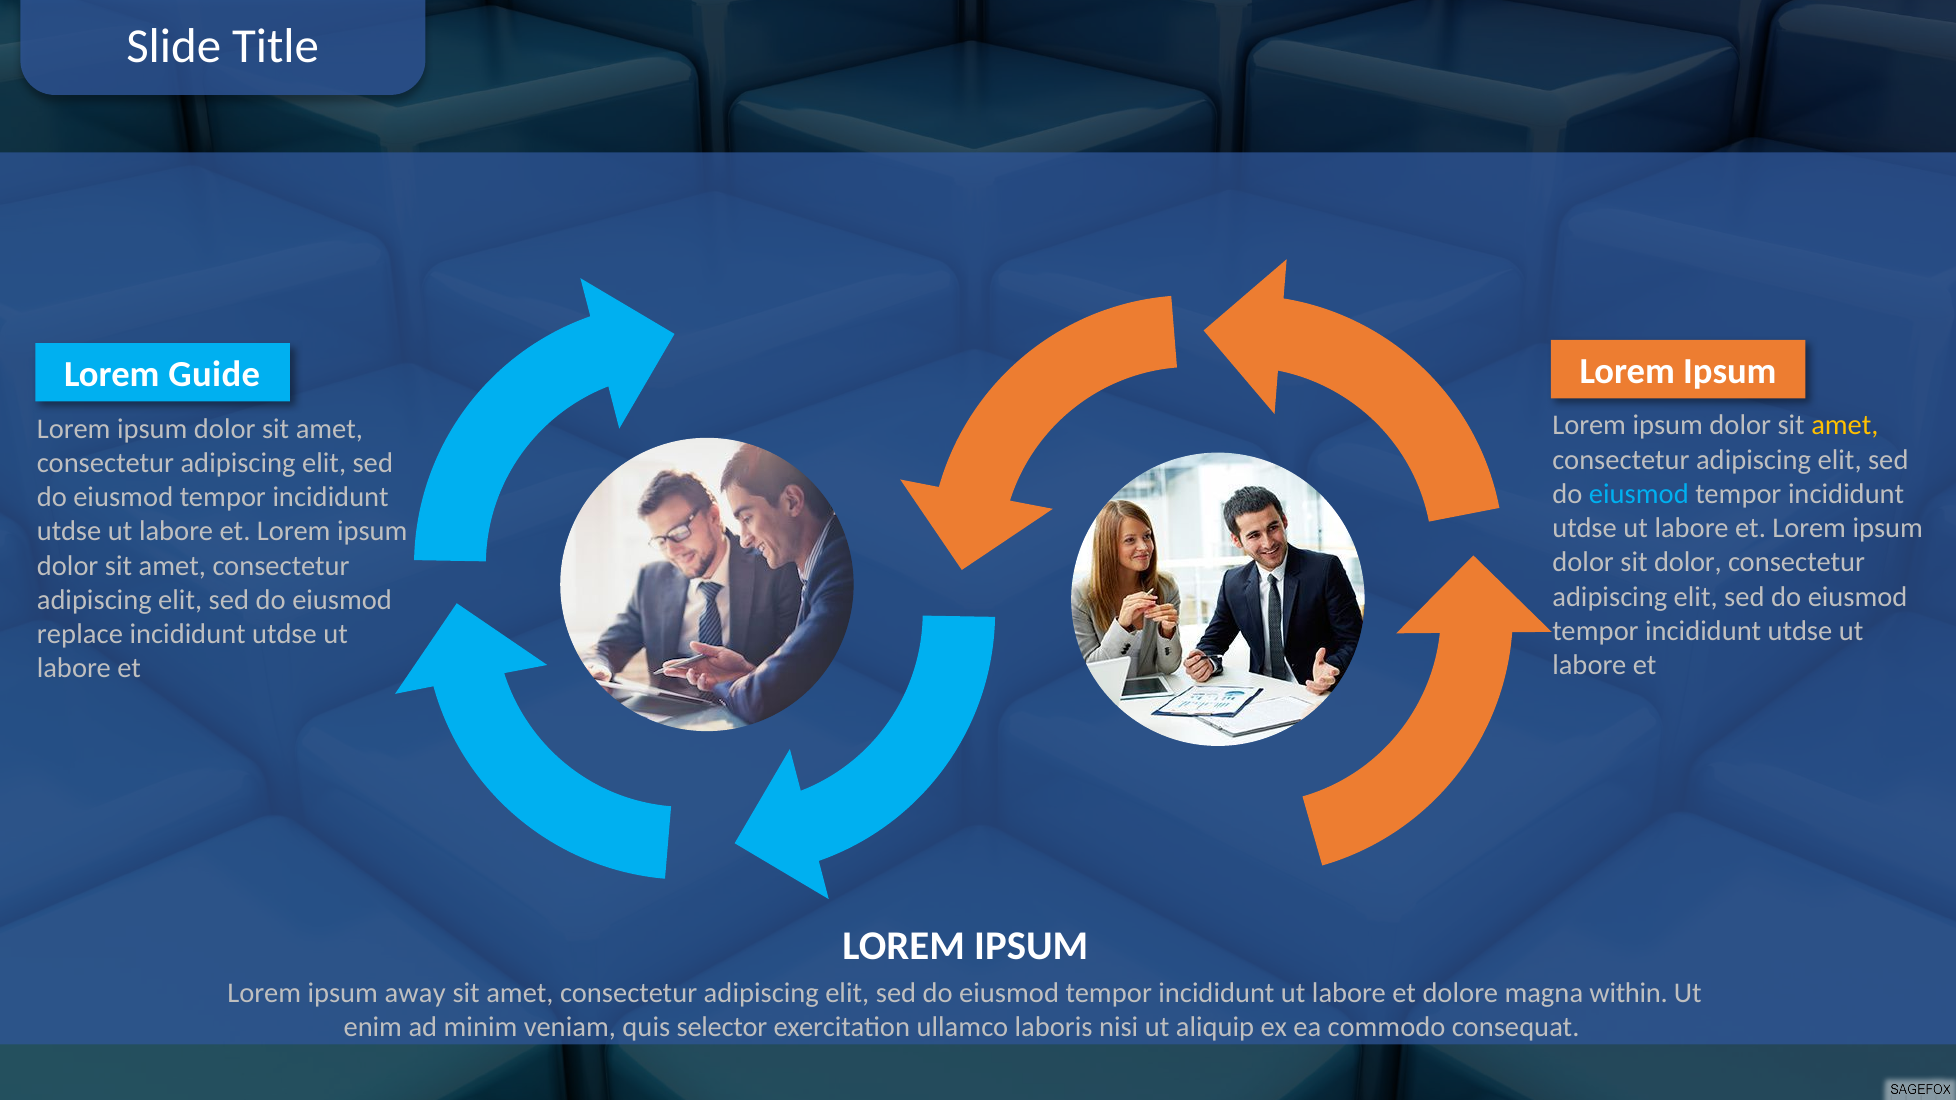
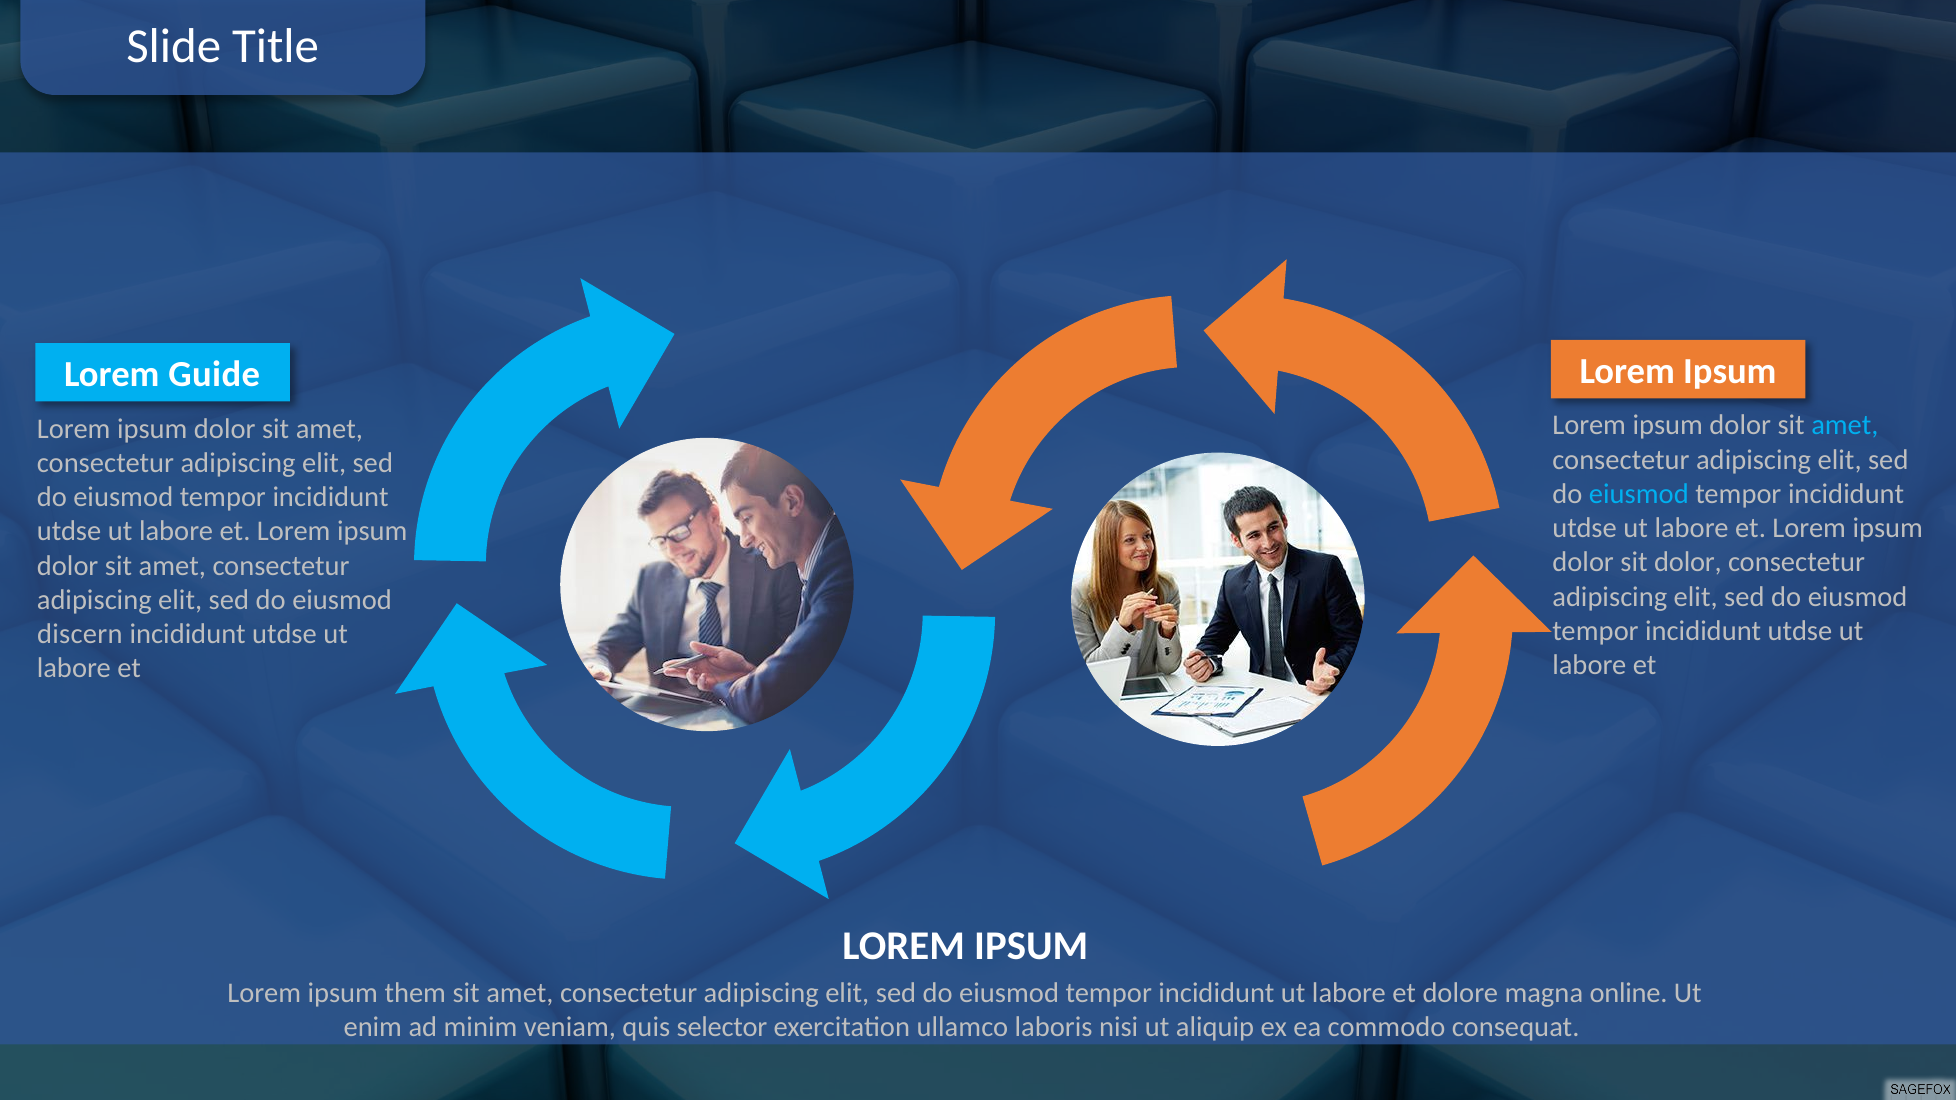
amet at (1845, 426) colour: yellow -> light blue
replace: replace -> discern
away: away -> them
within: within -> online
